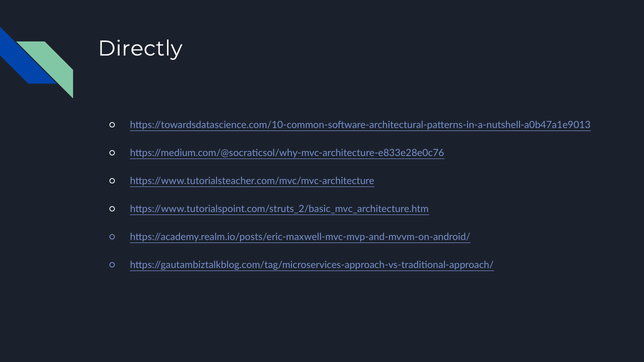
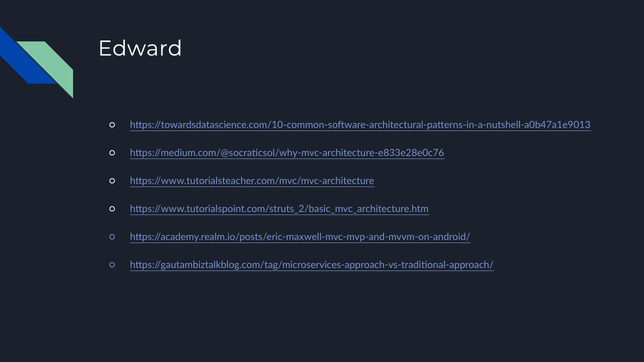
Directly: Directly -> Edward
